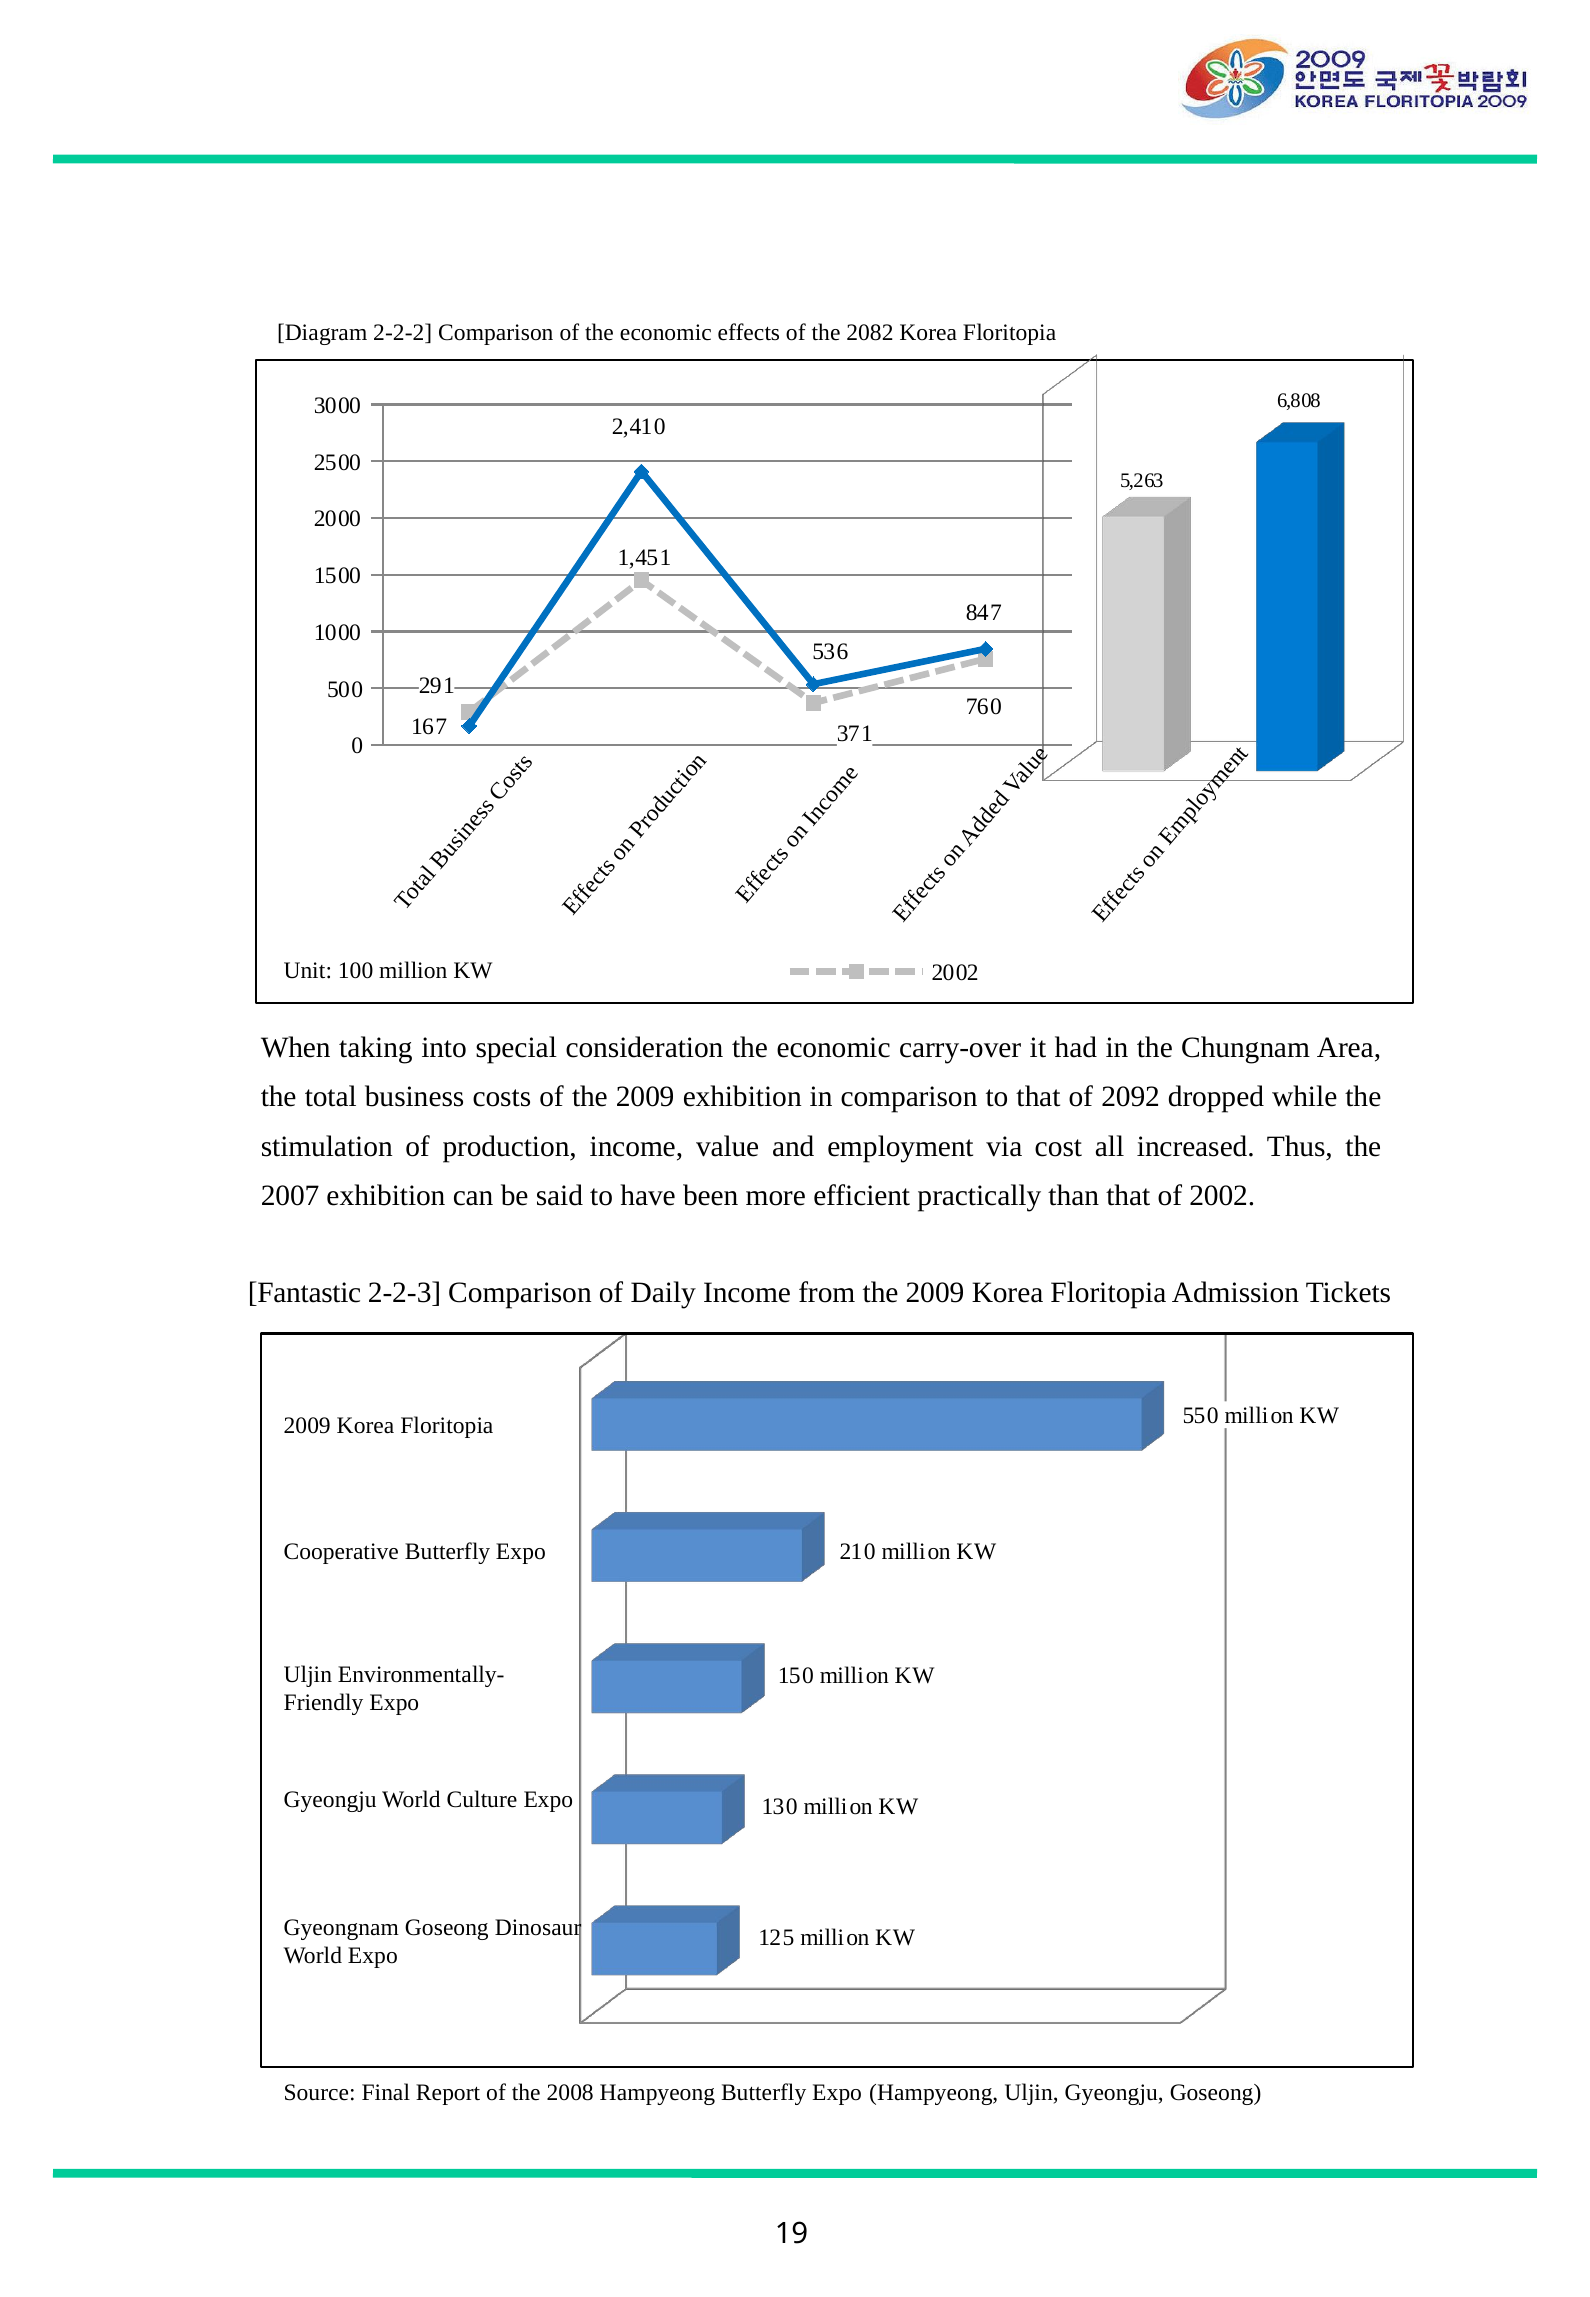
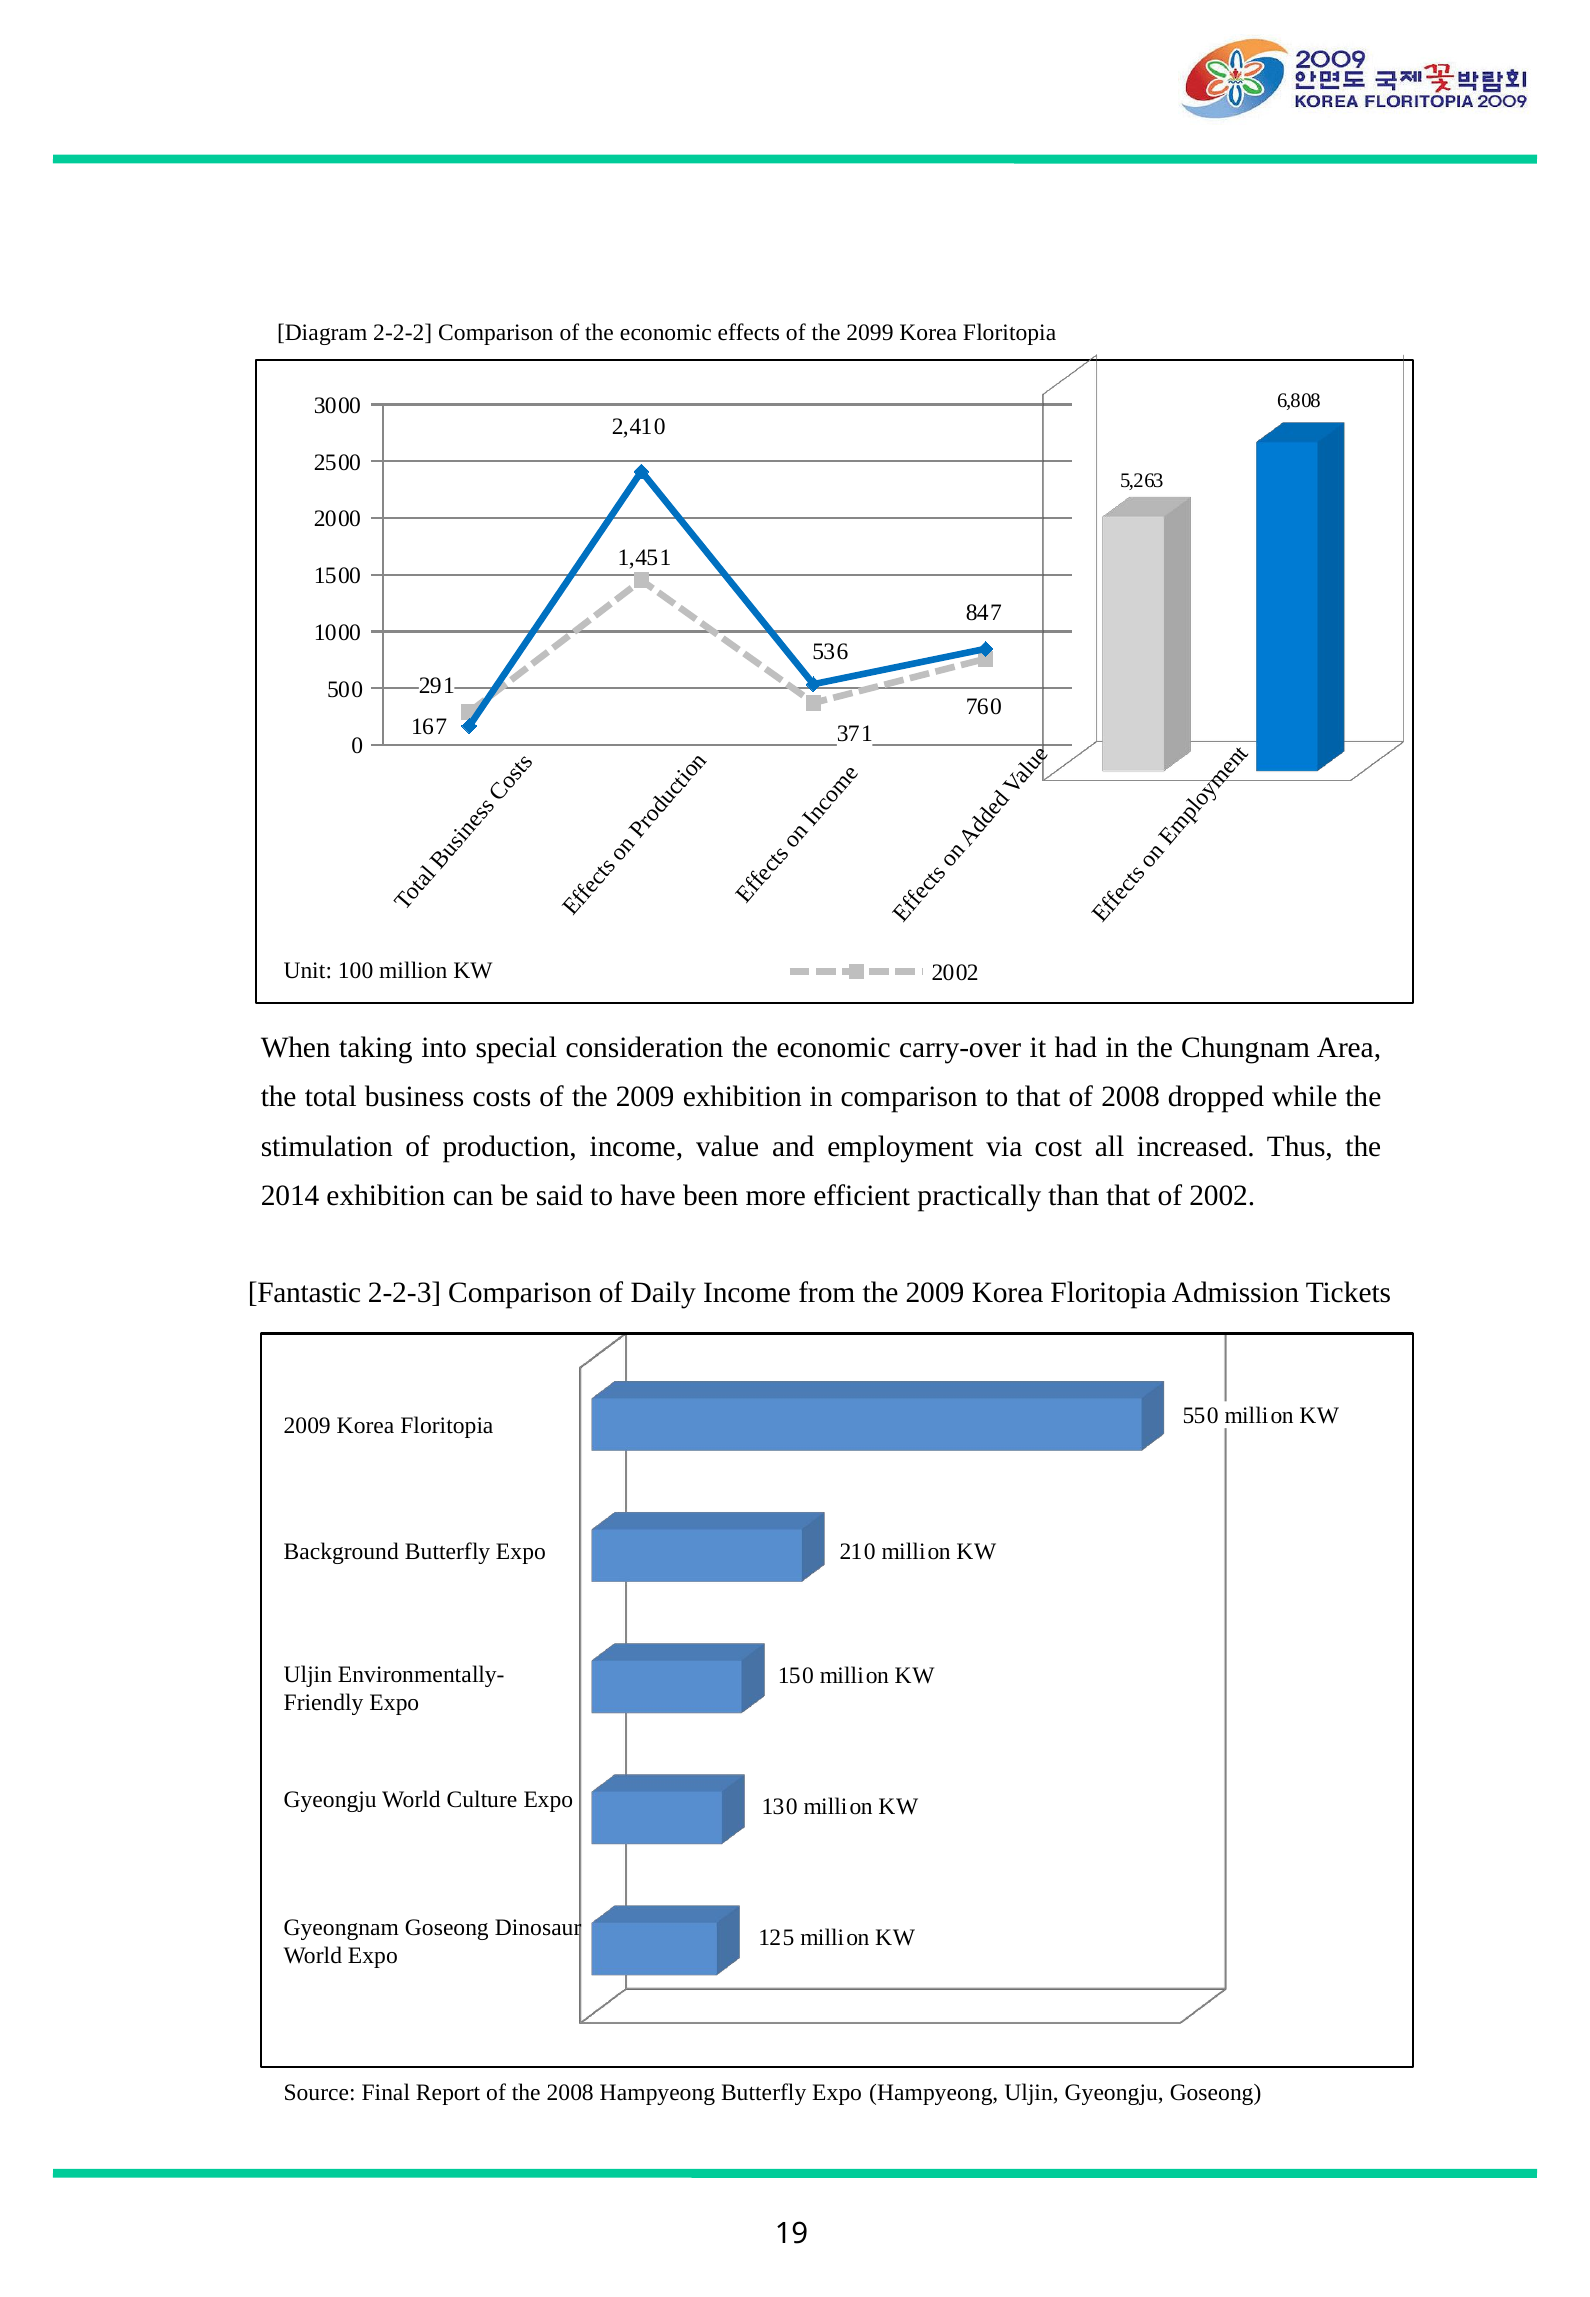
2082: 2082 -> 2099
of 2092: 2092 -> 2008
2007: 2007 -> 2014
Cooperative: Cooperative -> Background
